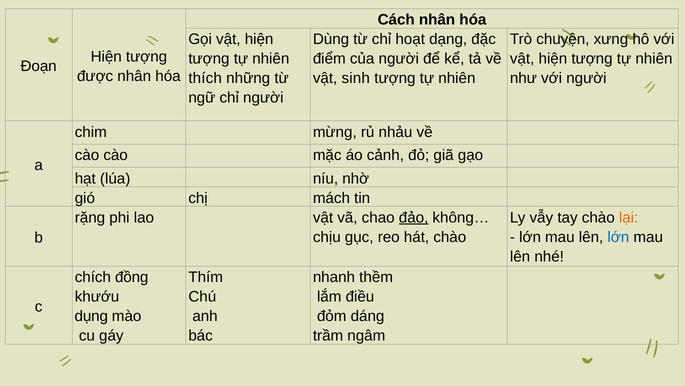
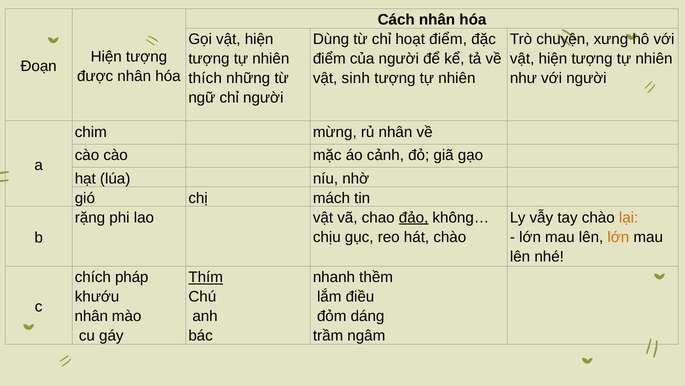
hoạt dạng: dạng -> điểm
rủ nhảu: nhảu -> nhân
lớn at (618, 237) colour: blue -> orange
đồng: đồng -> pháp
Thím underline: none -> present
dụng at (91, 316): dụng -> nhân
